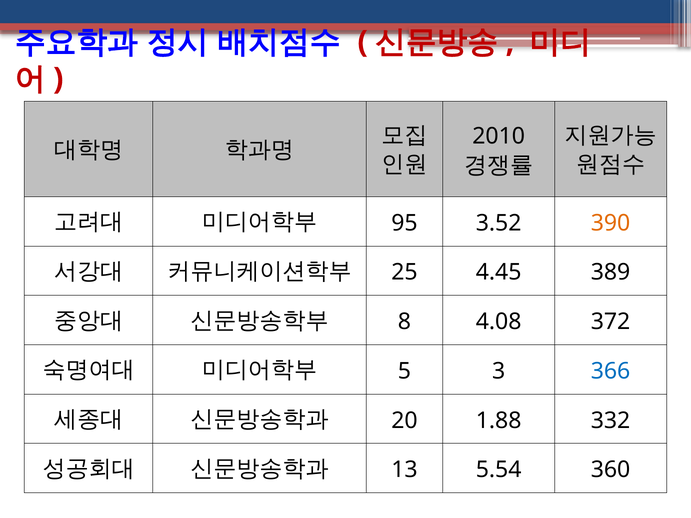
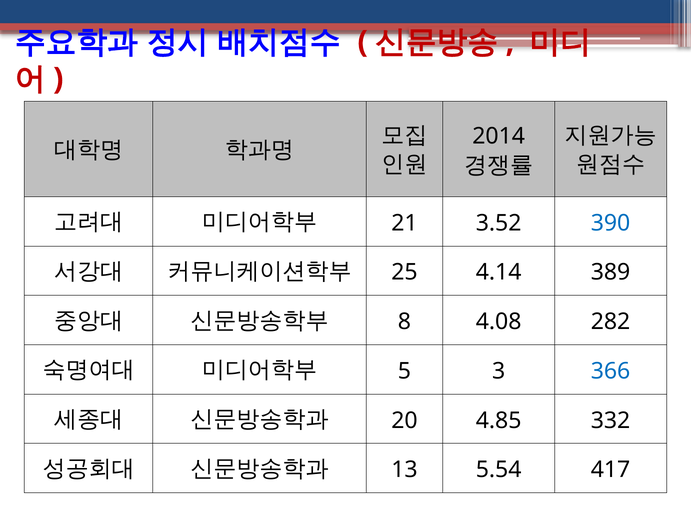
2010: 2010 -> 2014
95: 95 -> 21
390 colour: orange -> blue
4.45: 4.45 -> 4.14
372: 372 -> 282
1.88: 1.88 -> 4.85
360: 360 -> 417
